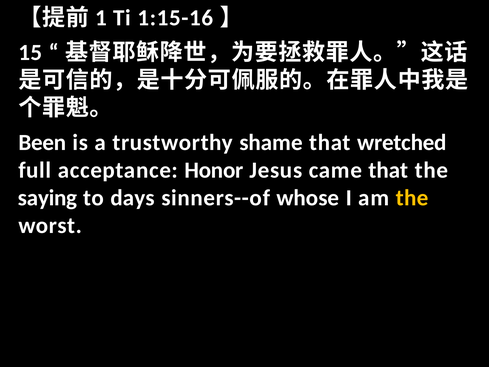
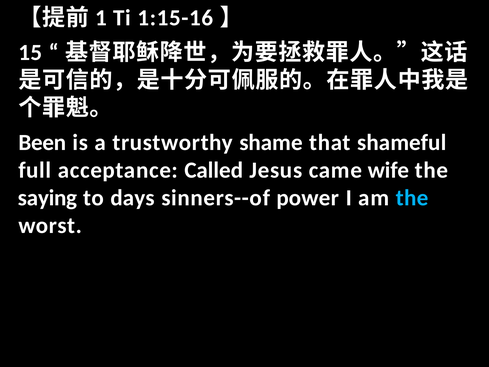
wretched: wretched -> shameful
Honor: Honor -> Called
came that: that -> wife
whose: whose -> power
the at (412, 198) colour: yellow -> light blue
